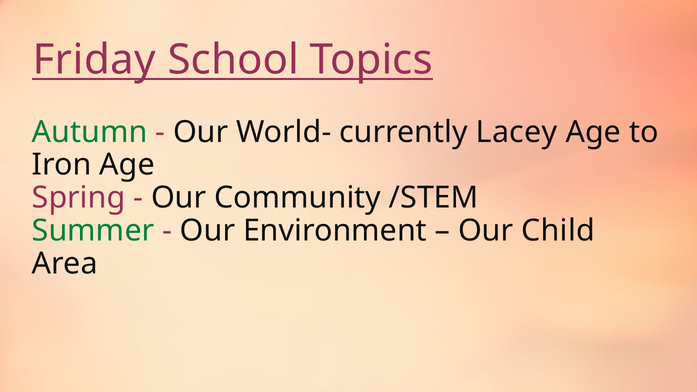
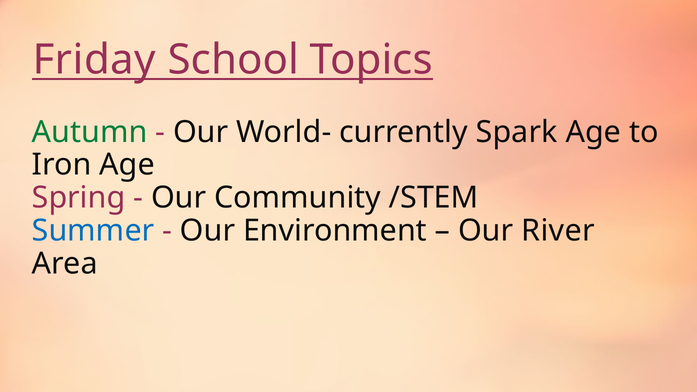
Lacey: Lacey -> Spark
Summer colour: green -> blue
Child: Child -> River
